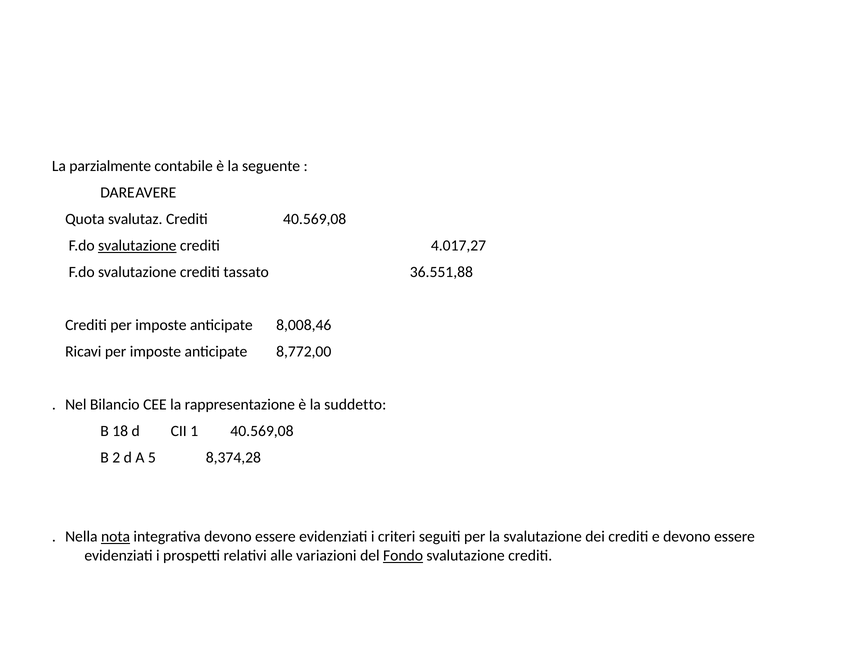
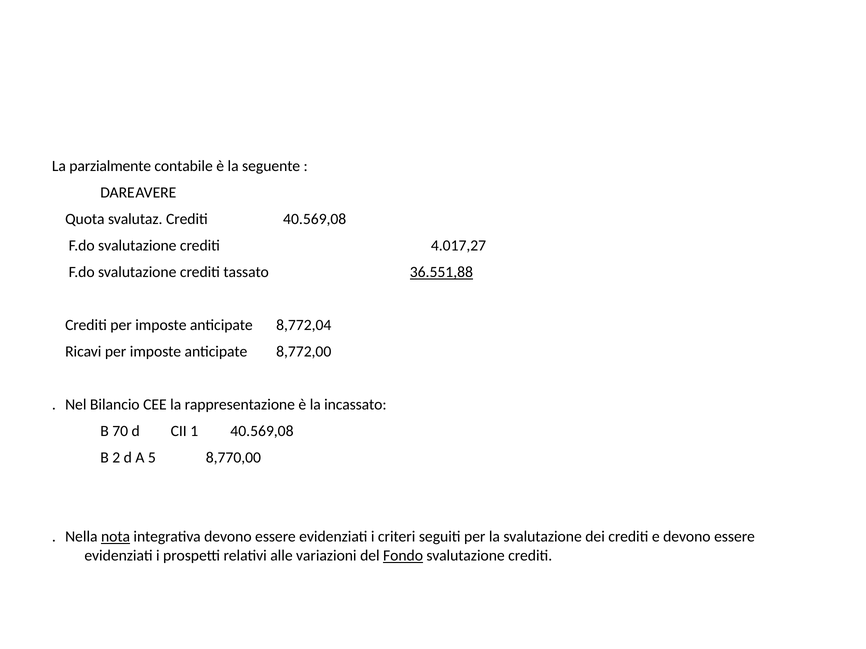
svalutazione at (137, 246) underline: present -> none
36.551,88 underline: none -> present
8,008,46: 8,008,46 -> 8,772,04
suddetto: suddetto -> incassato
18: 18 -> 70
8,374,28: 8,374,28 -> 8,770,00
